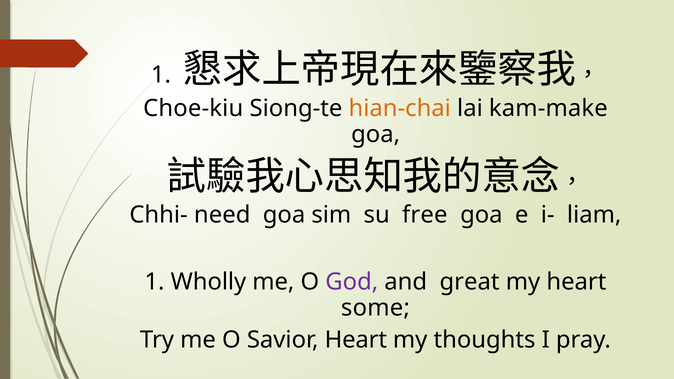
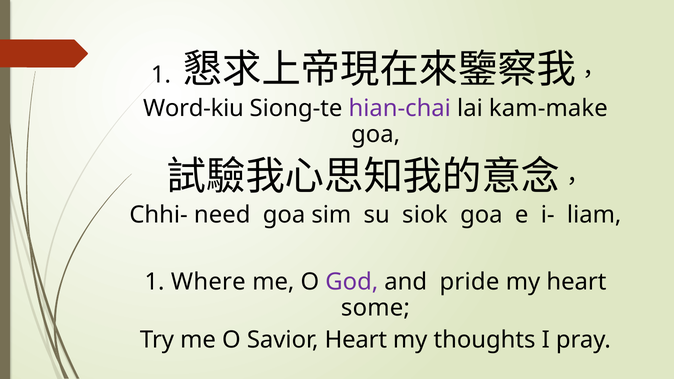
Choe-kiu: Choe-kiu -> Word-kiu
hian-chai colour: orange -> purple
free: free -> siok
Wholly: Wholly -> Where
great: great -> pride
